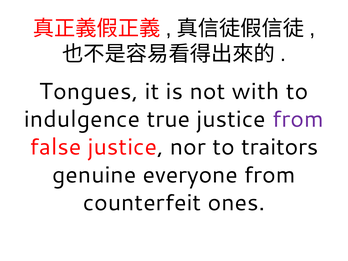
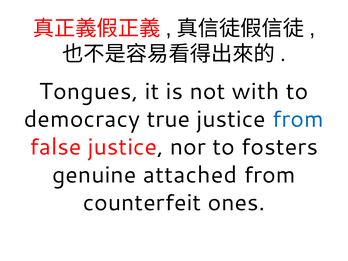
indulgence: indulgence -> democracy
from at (298, 119) colour: purple -> blue
traitors: traitors -> fosters
everyone: everyone -> attached
